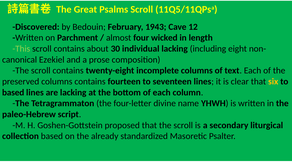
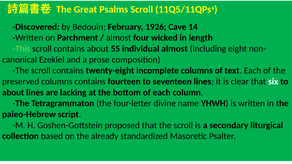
1943: 1943 -> 1926
12: 12 -> 14
30: 30 -> 55
individual lacking: lacking -> almost
six colour: yellow -> white
based at (13, 93): based -> about
